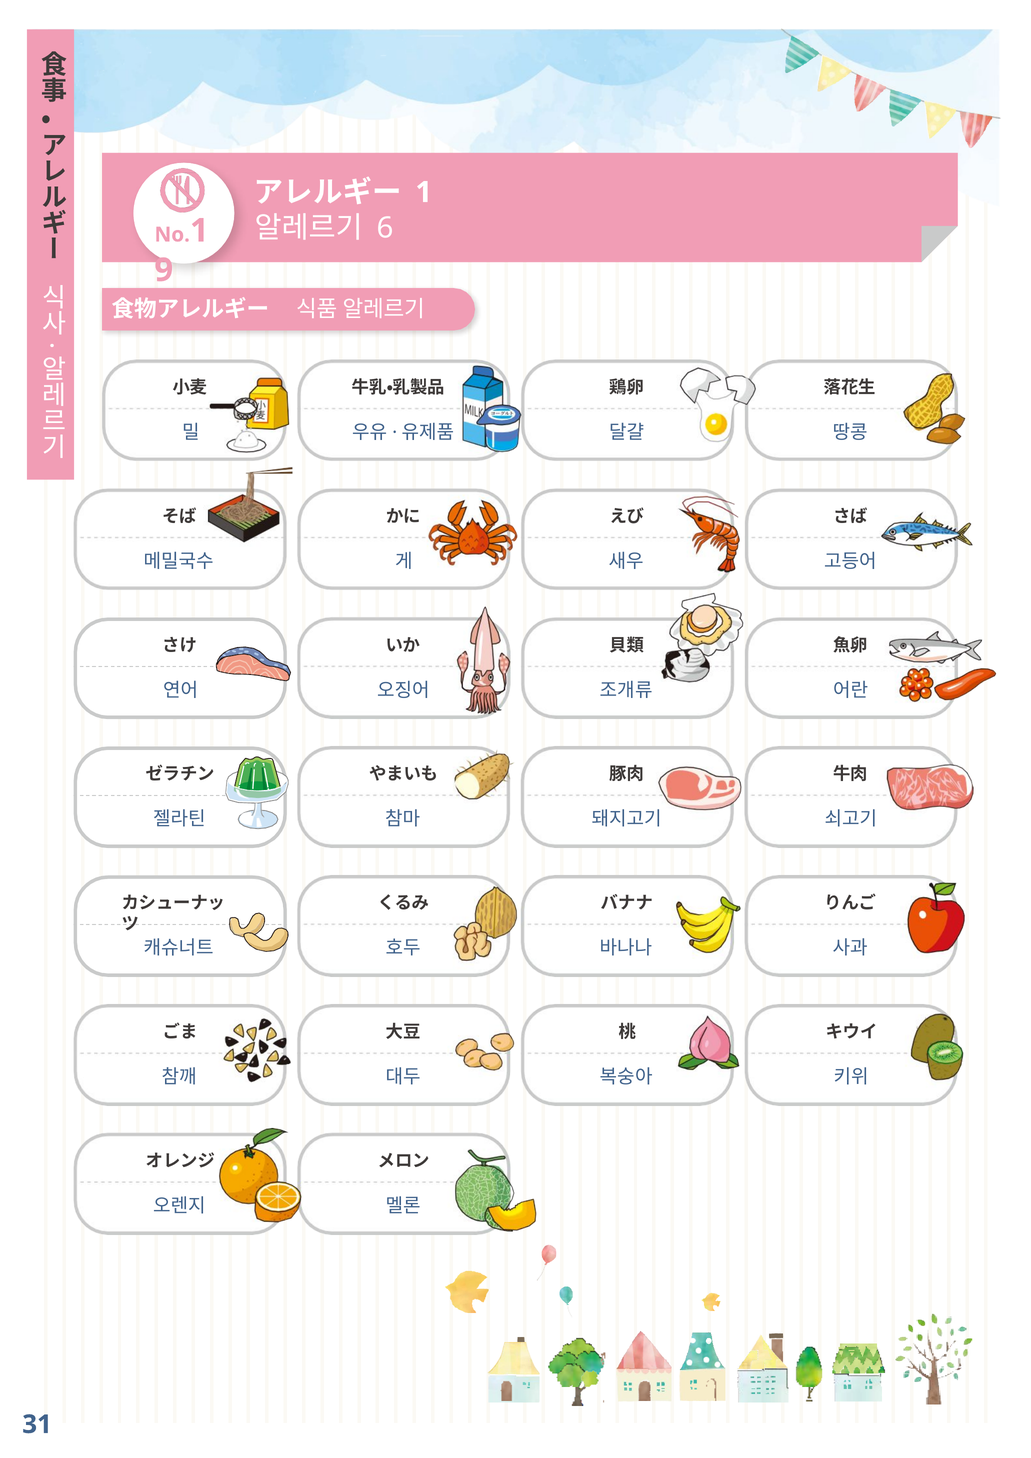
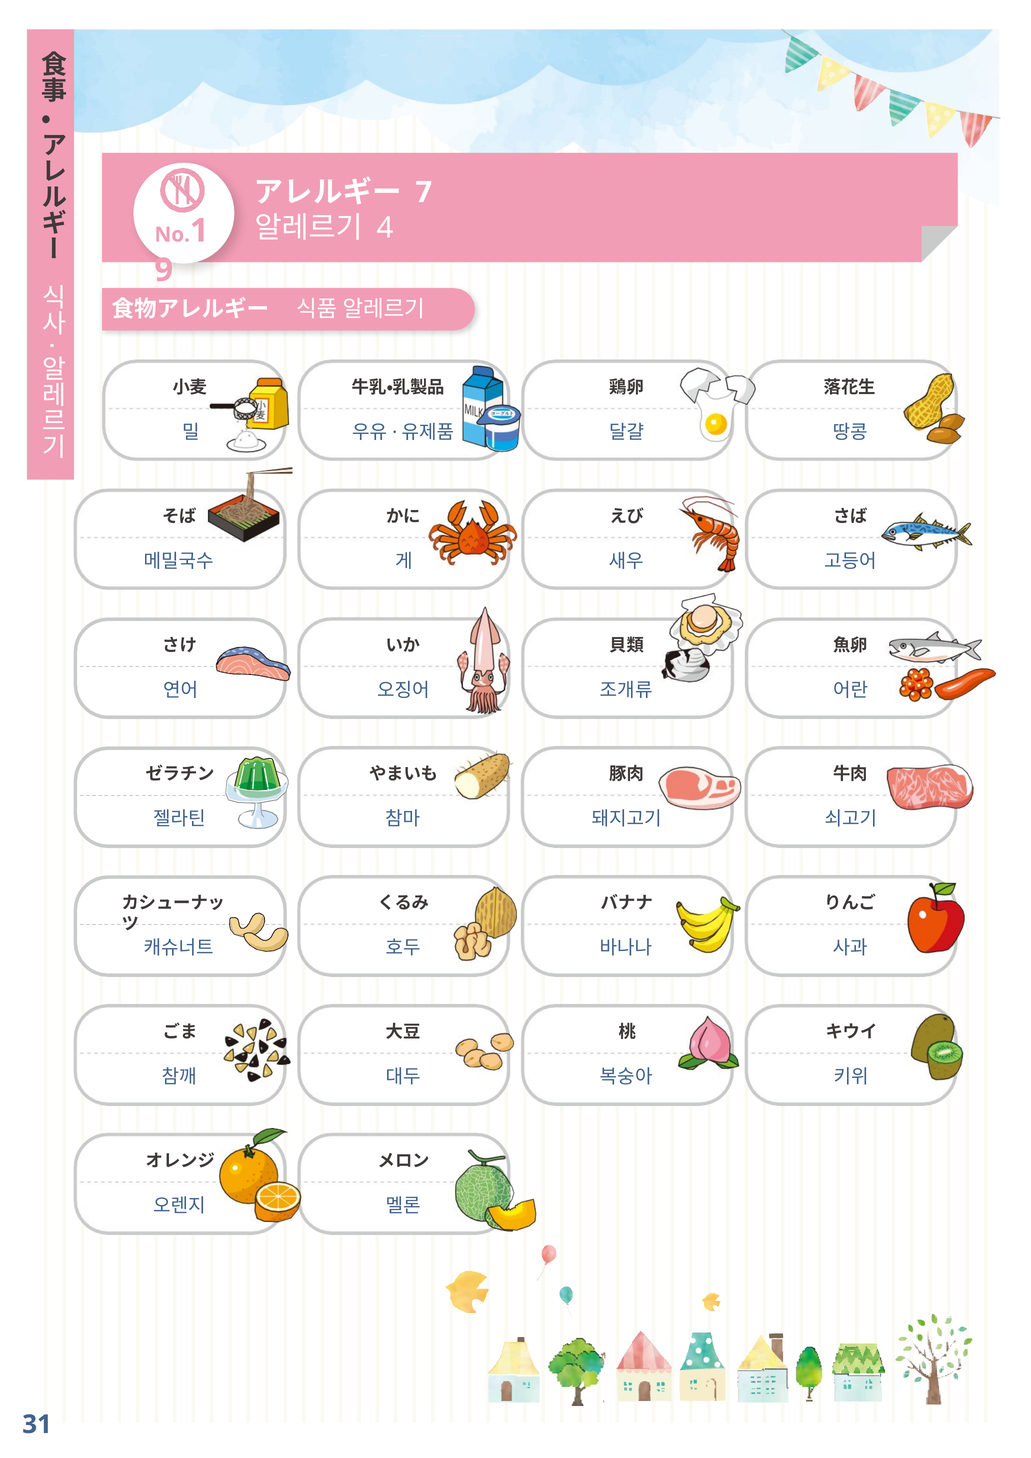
1 at (424, 192): 1 -> 7
6: 6 -> 4
